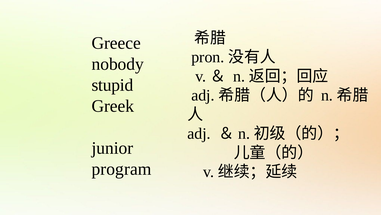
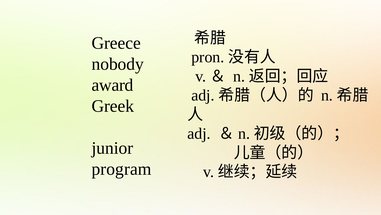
stupid: stupid -> award
